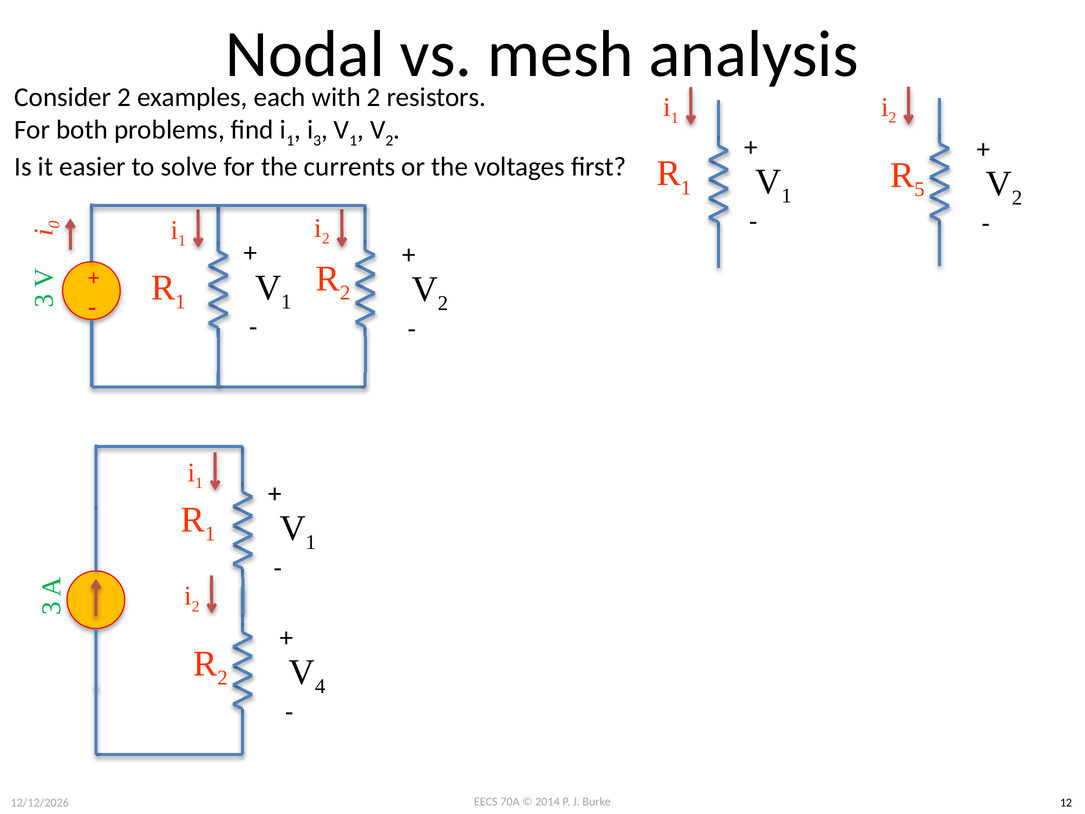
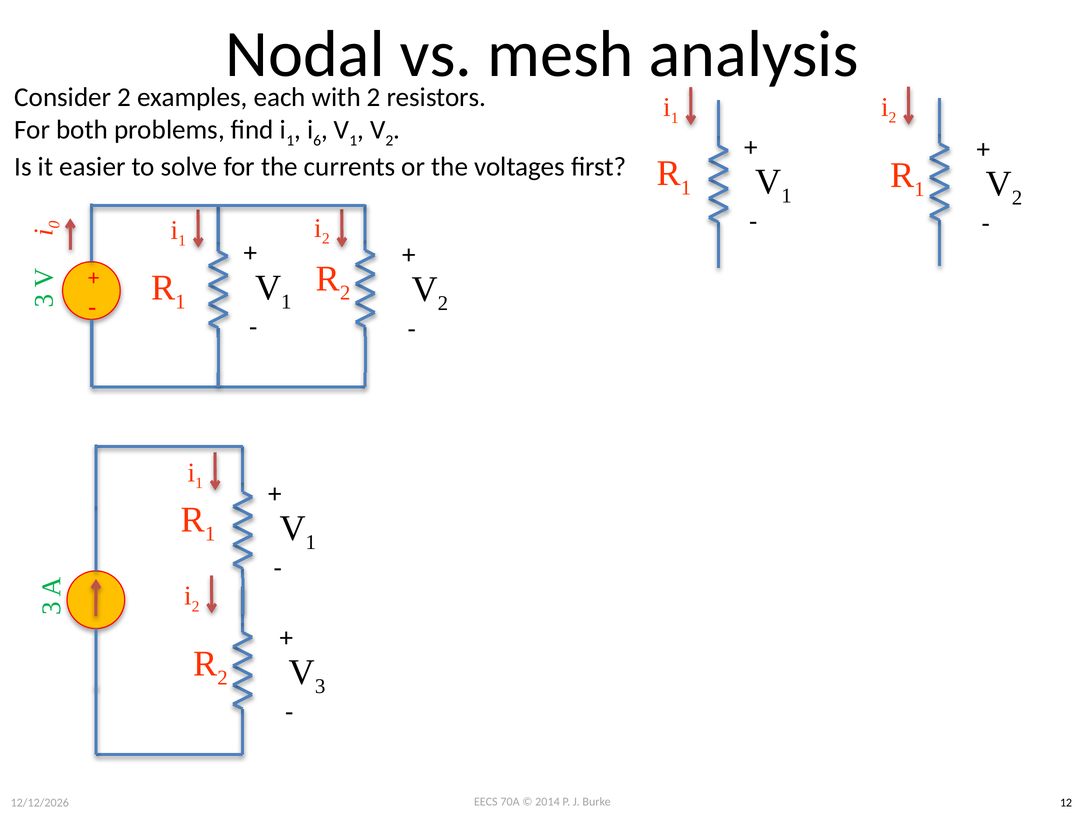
3 at (317, 140): 3 -> 6
5 at (919, 189): 5 -> 1
V 4: 4 -> 3
